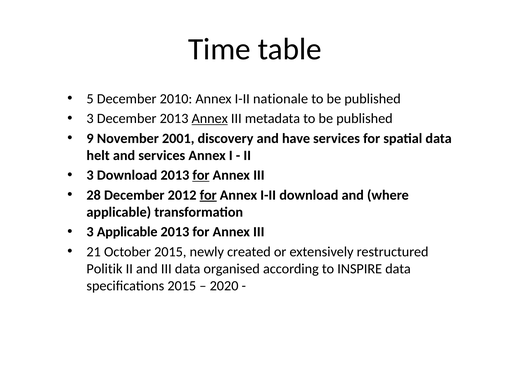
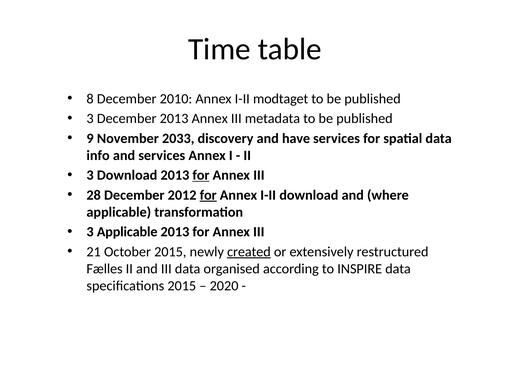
5: 5 -> 8
nationale: nationale -> modtaget
Annex at (210, 119) underline: present -> none
2001: 2001 -> 2033
helt: helt -> info
created underline: none -> present
Politik: Politik -> Fælles
